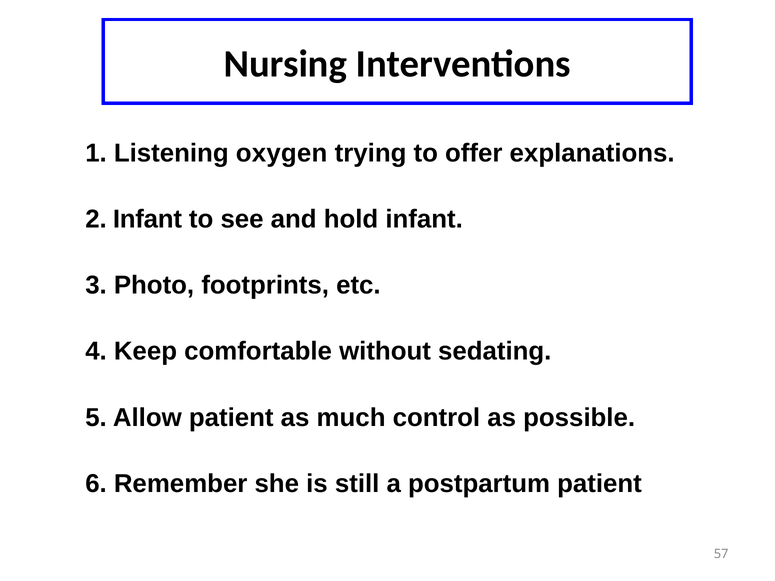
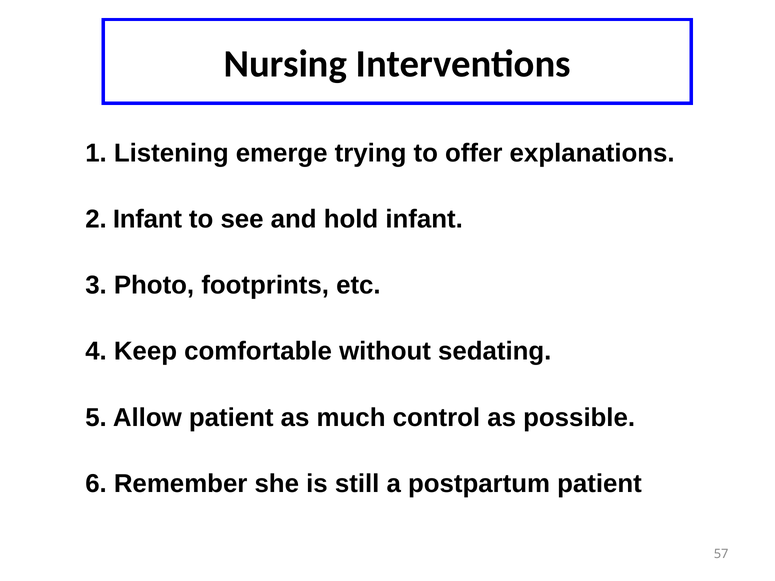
oxygen: oxygen -> emerge
